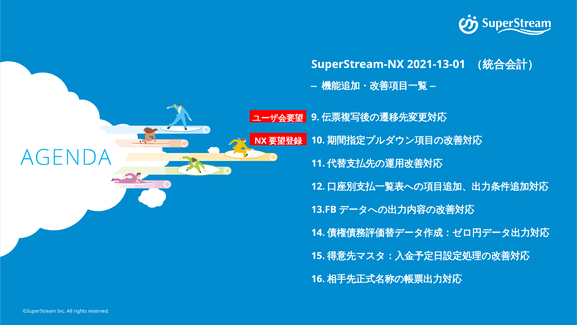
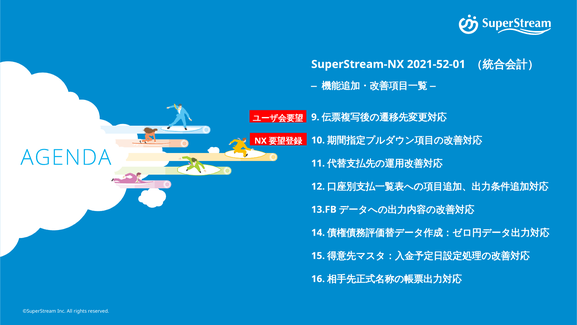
2021-13-01: 2021-13-01 -> 2021-52-01
